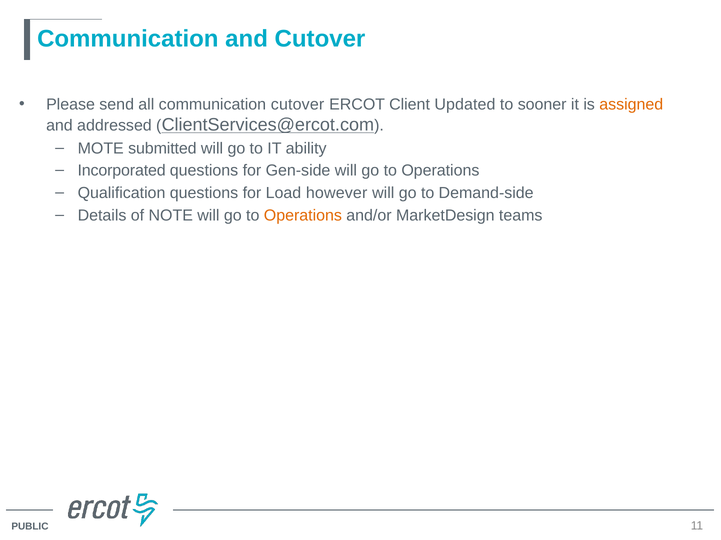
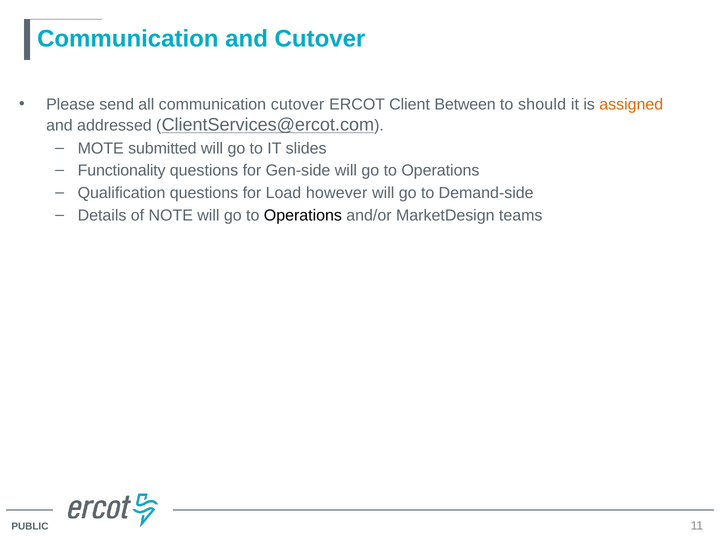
Updated: Updated -> Between
sooner: sooner -> should
ability: ability -> slides
Incorporated: Incorporated -> Functionality
Operations at (303, 216) colour: orange -> black
